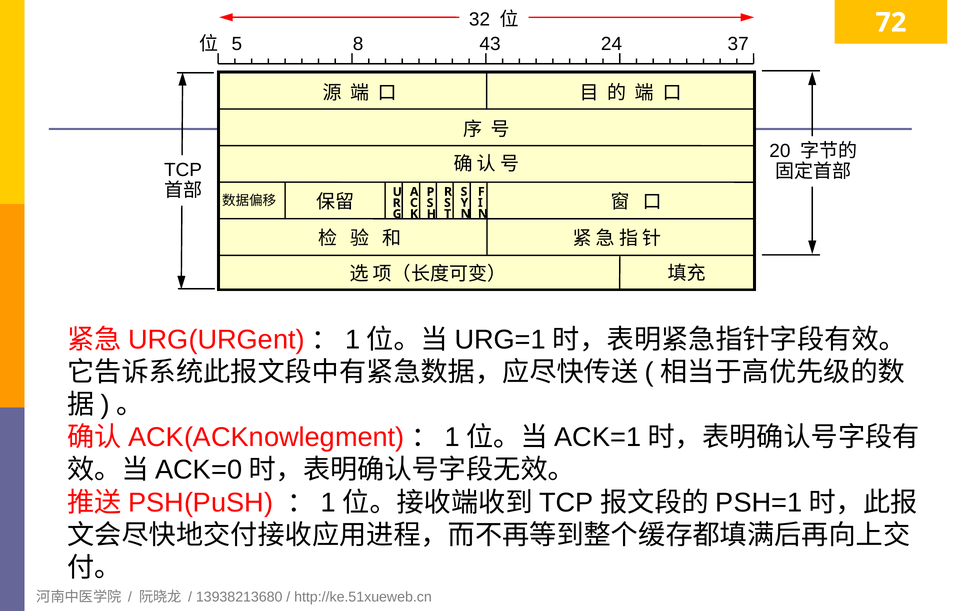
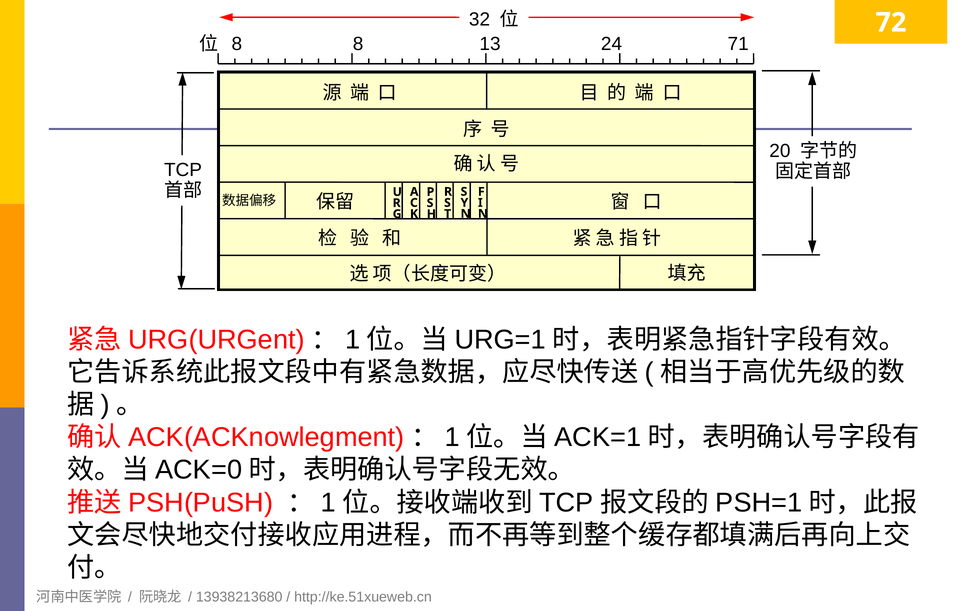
5 at (237, 44): 5 -> 8
43: 43 -> 13
37: 37 -> 71
